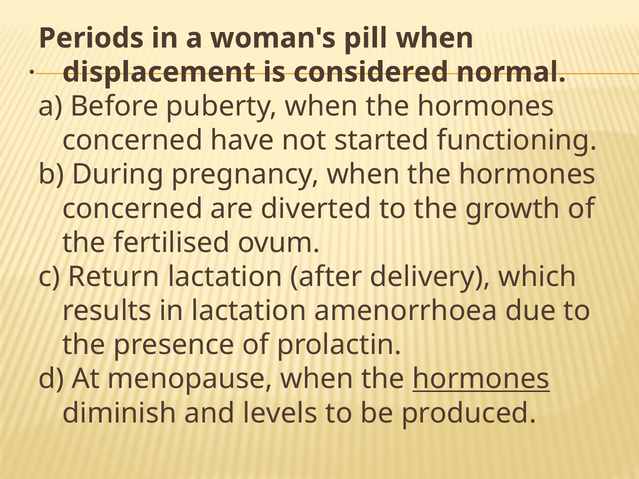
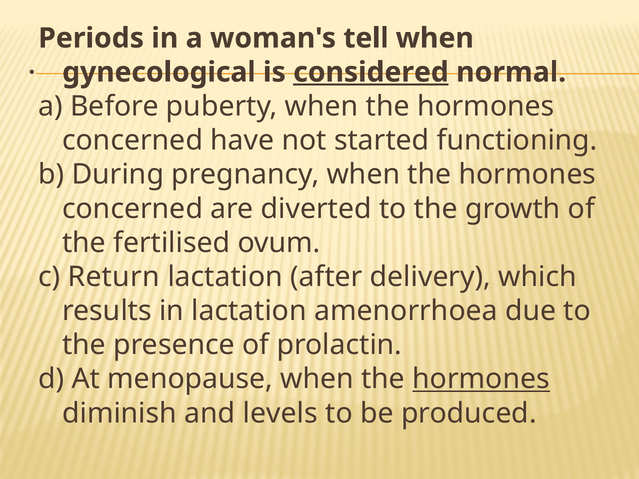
pill: pill -> tell
displacement: displacement -> gynecological
considered underline: none -> present
